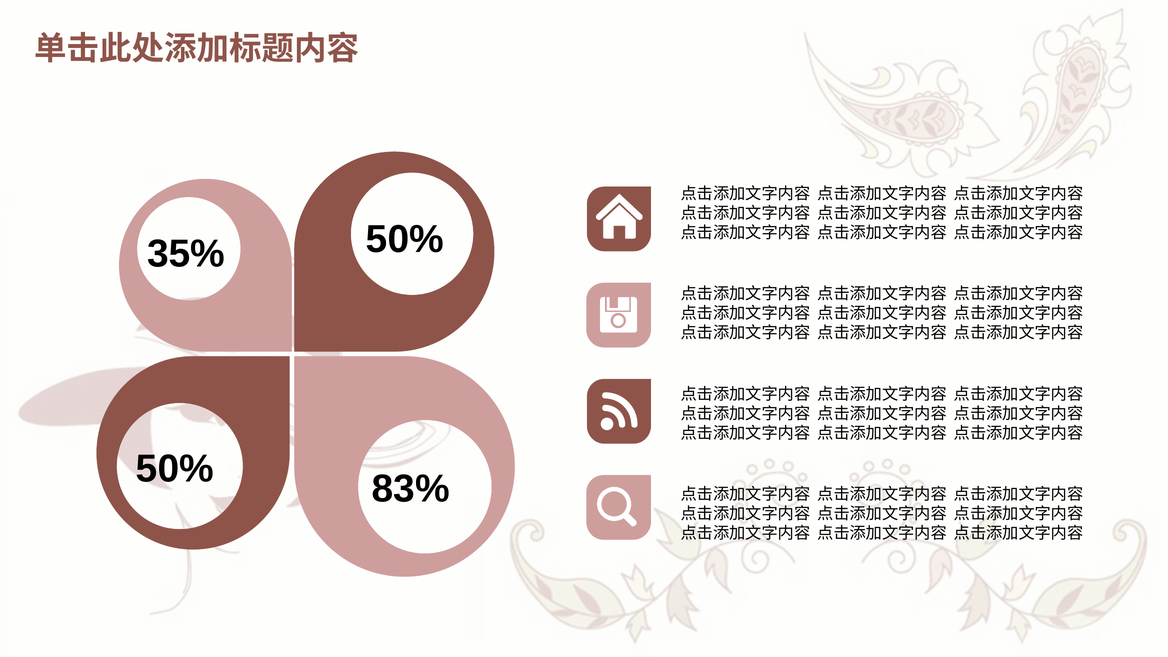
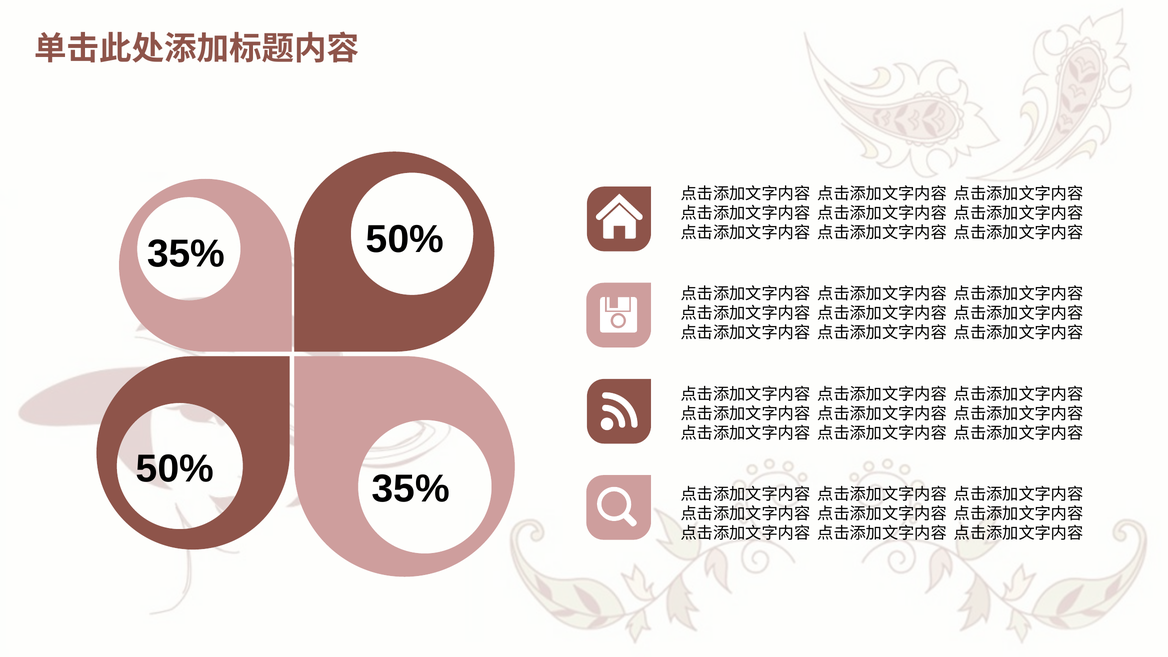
83% at (411, 489): 83% -> 35%
